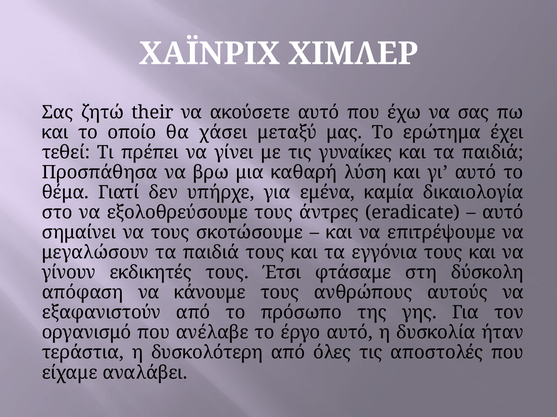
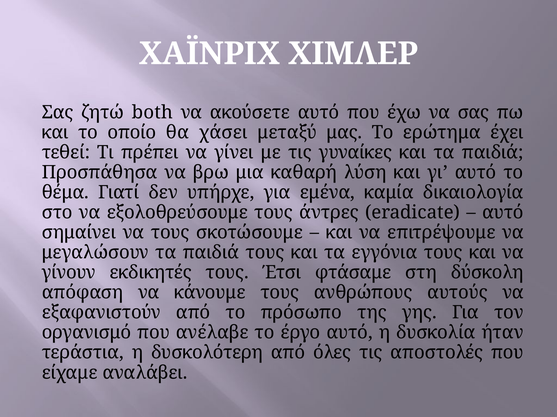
their: their -> both
